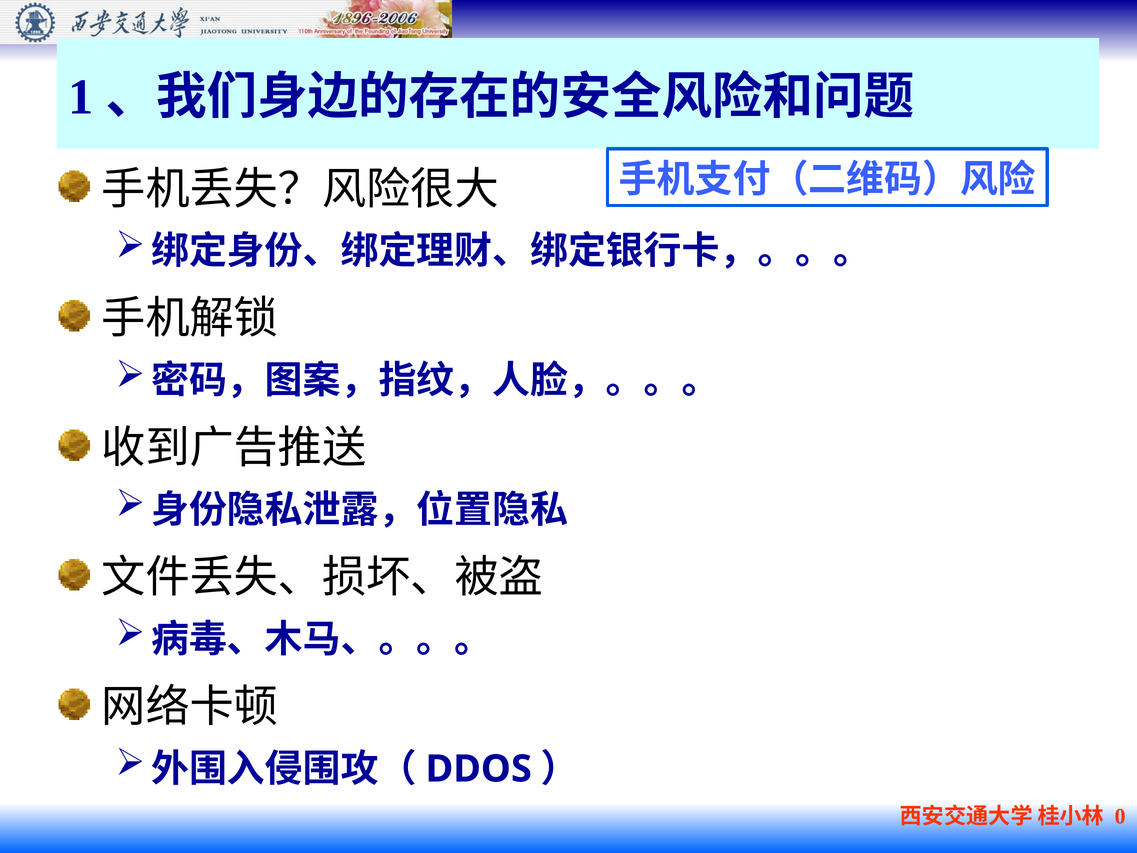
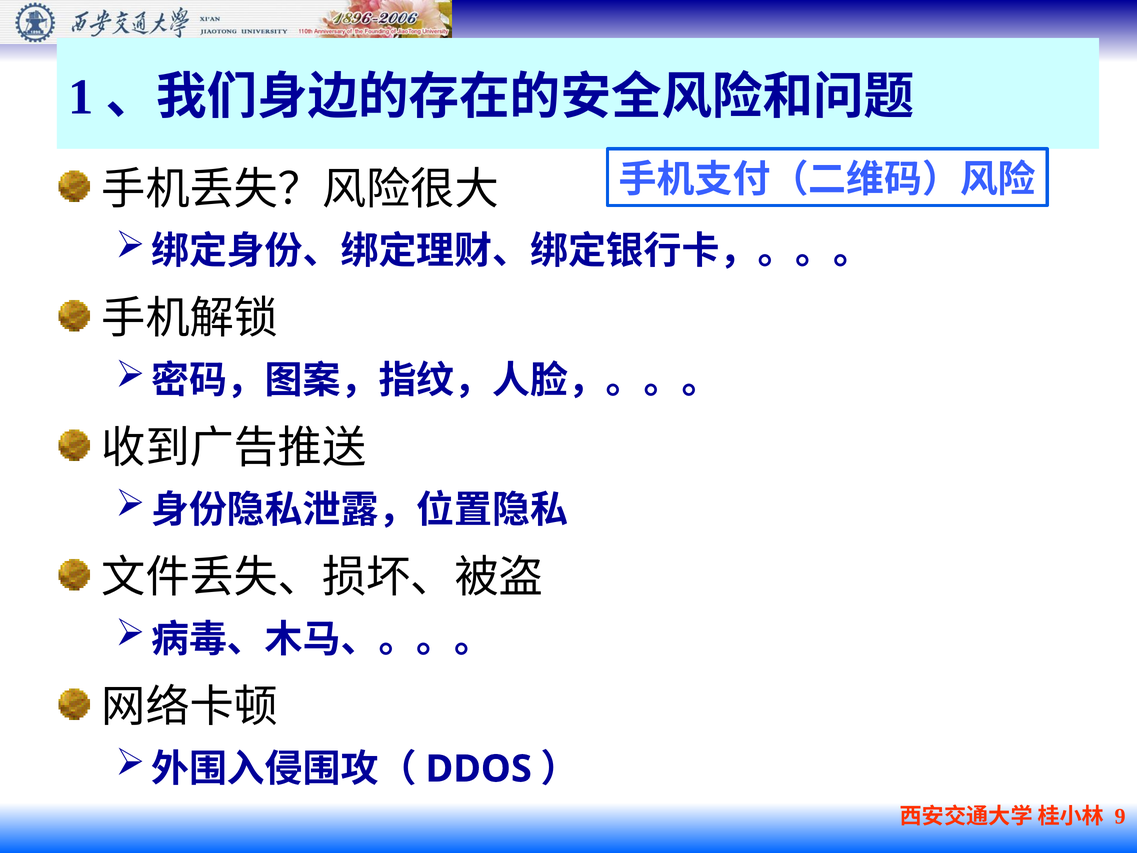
0: 0 -> 9
